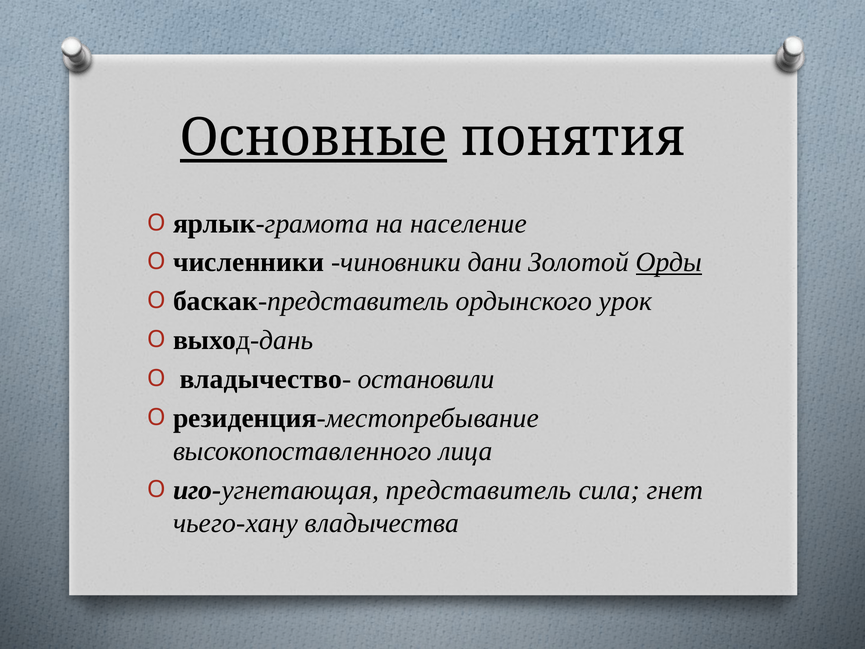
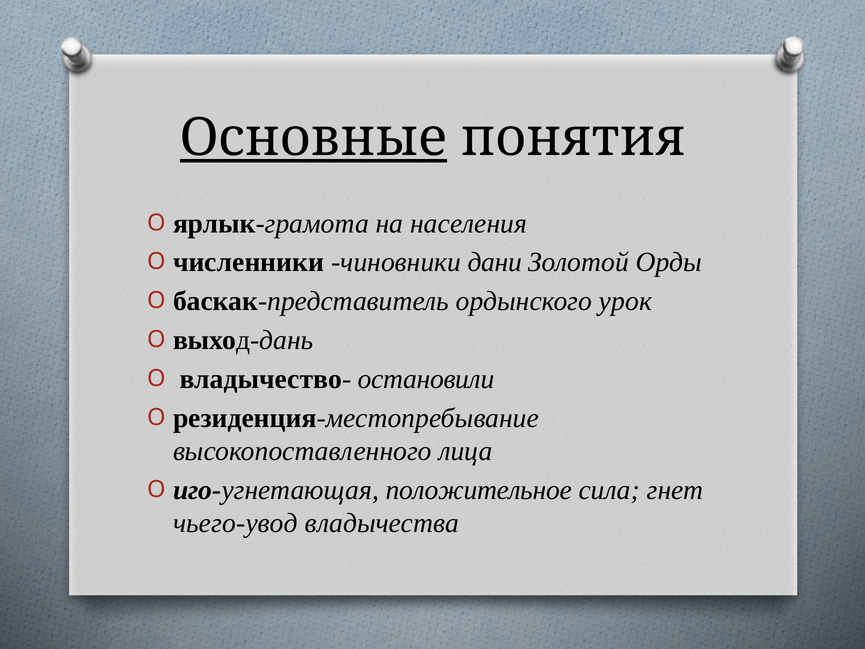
население: население -> населения
Орды underline: present -> none
представитель: представитель -> положительное
чьего-хану: чьего-хану -> чьего-увод
